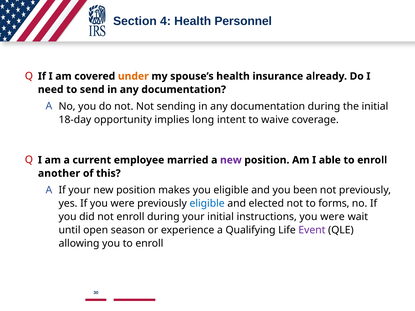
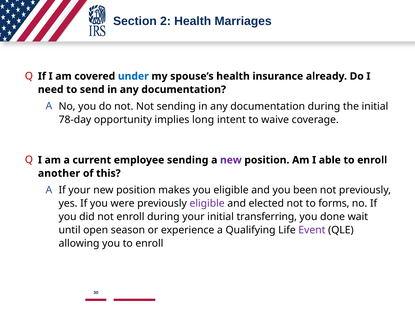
4: 4 -> 2
Personnel: Personnel -> Marriages
under colour: orange -> blue
18-day: 18-day -> 78-day
employee married: married -> sending
eligible at (207, 204) colour: blue -> purple
instructions: instructions -> transferring
were at (333, 217): were -> done
